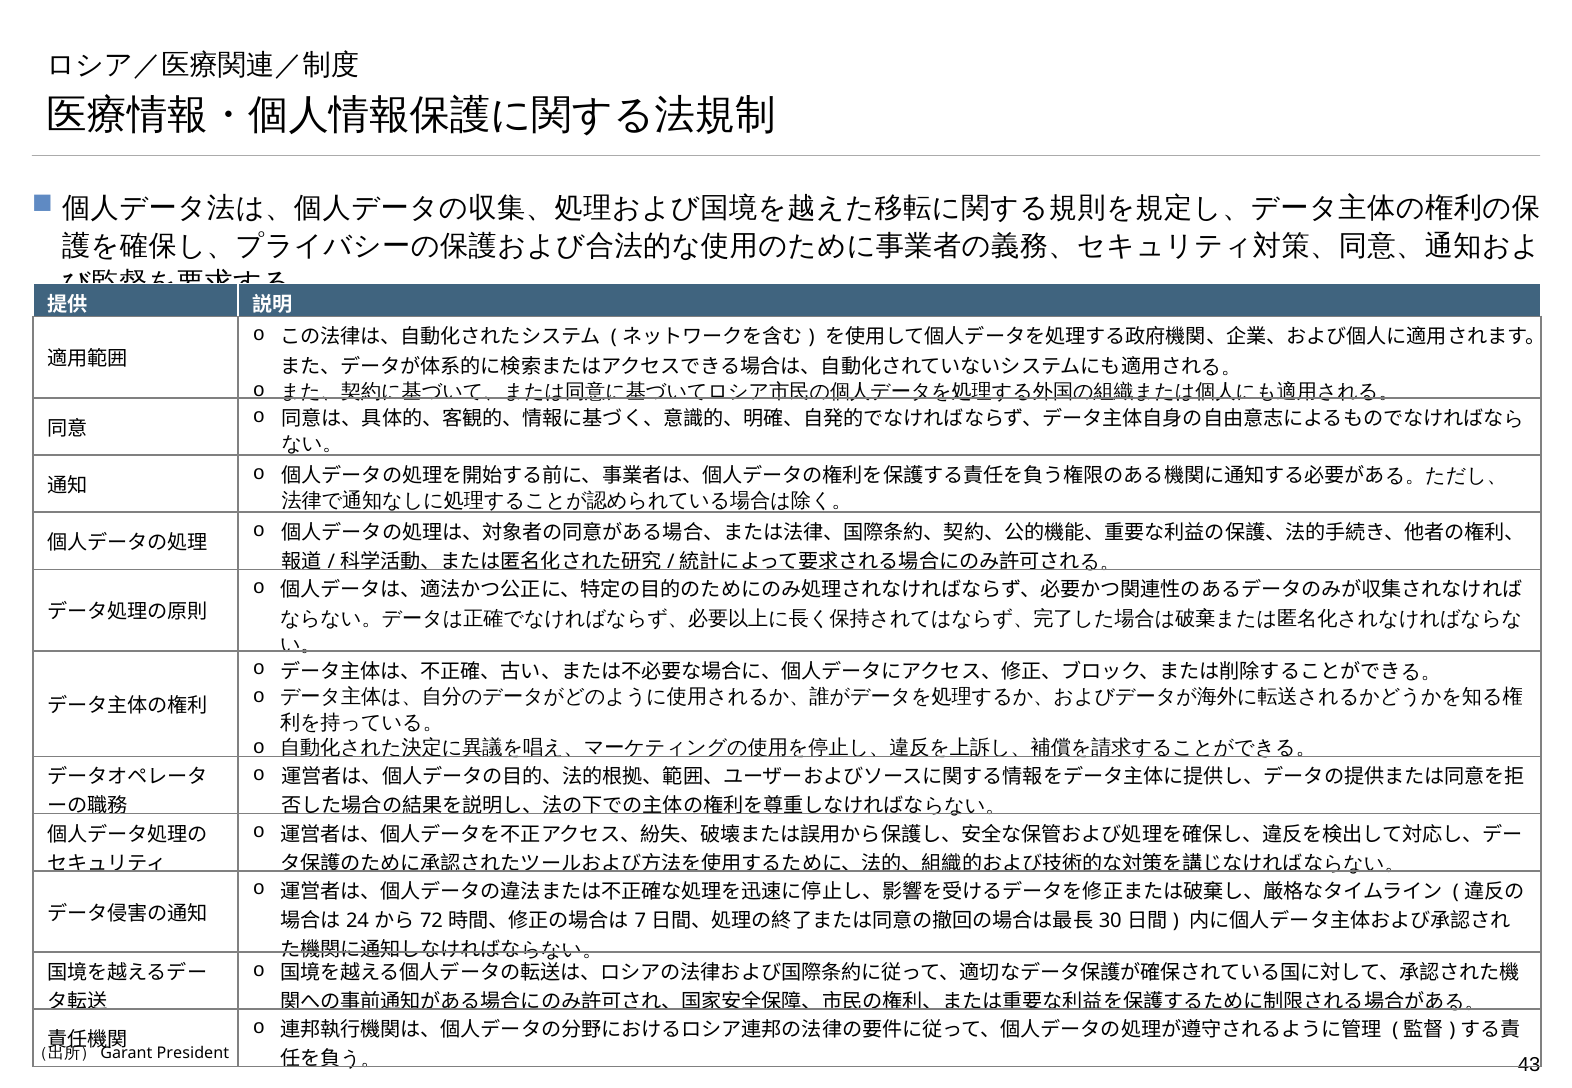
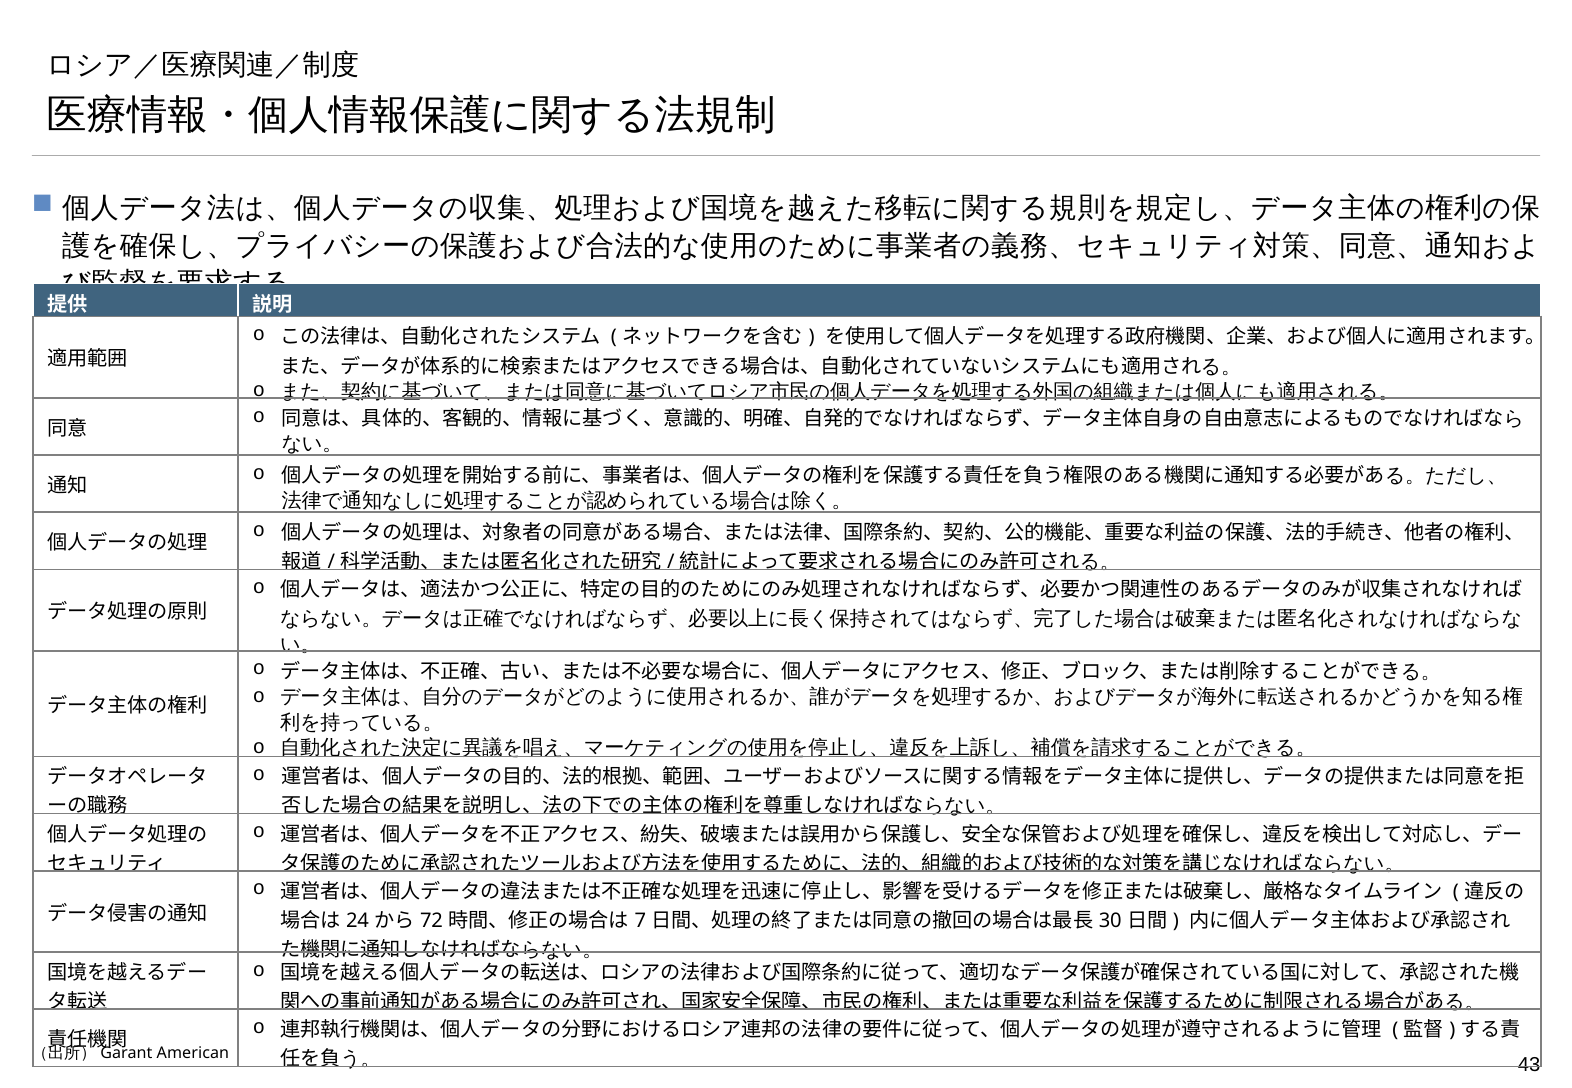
President: President -> American
